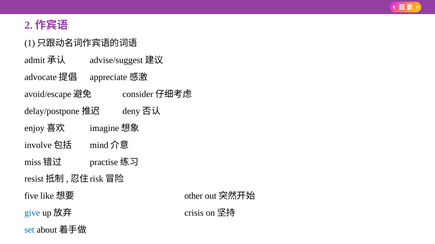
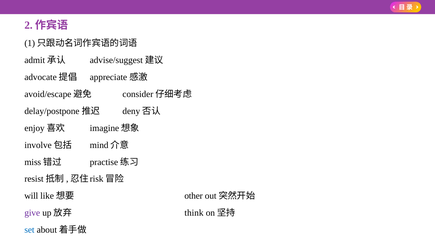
five: five -> will
give colour: blue -> purple
crisis: crisis -> think
